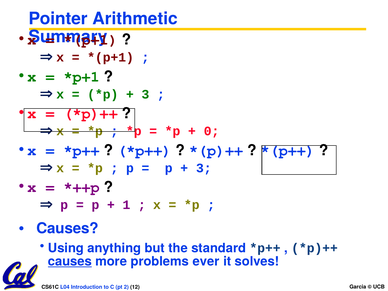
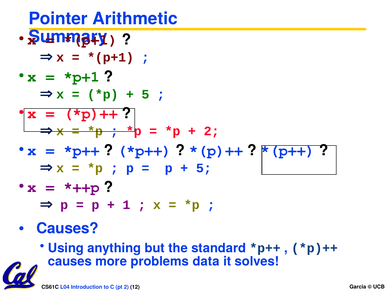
3 at (146, 94): 3 -> 5
0 at (212, 131): 0 -> 2
3 at (204, 168): 3 -> 5
causes at (70, 261) underline: present -> none
ever: ever -> data
